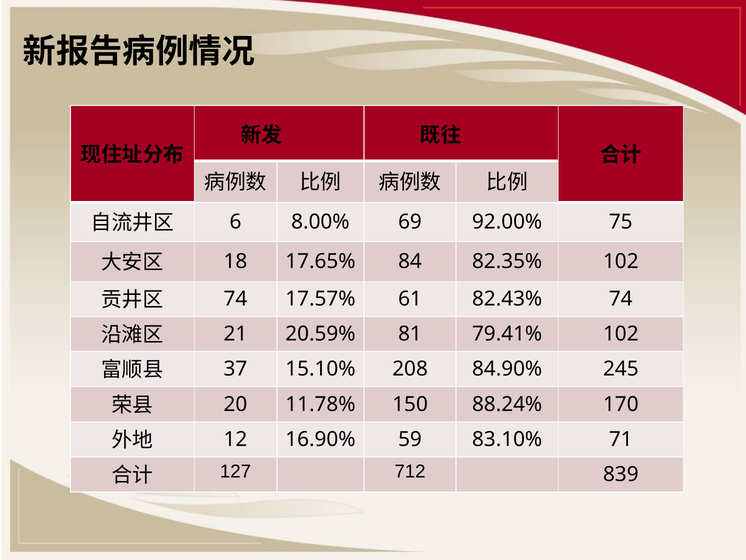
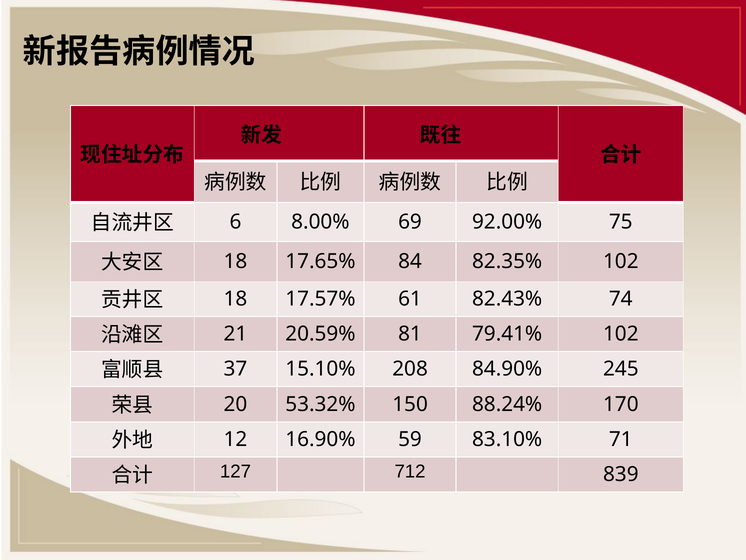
74 at (235, 299): 74 -> 18
11.78%: 11.78% -> 53.32%
